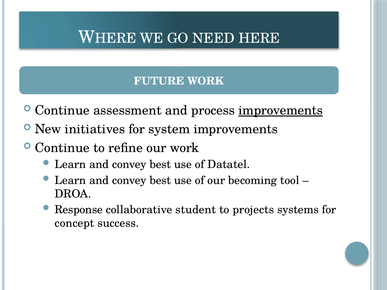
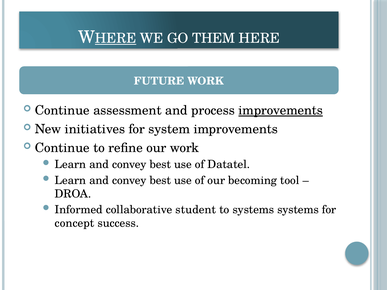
HERE at (116, 38) underline: none -> present
NEED: NEED -> THEM
Response: Response -> Informed
to projects: projects -> systems
